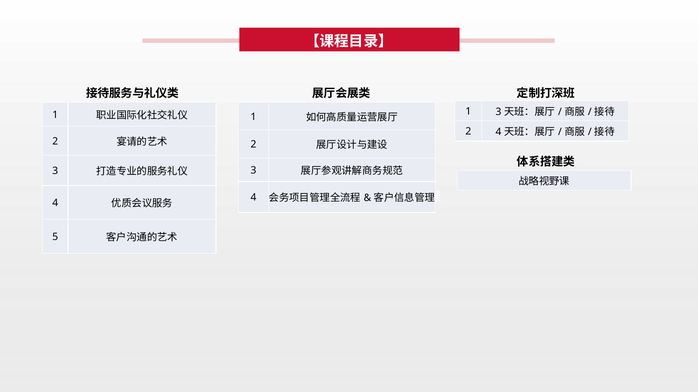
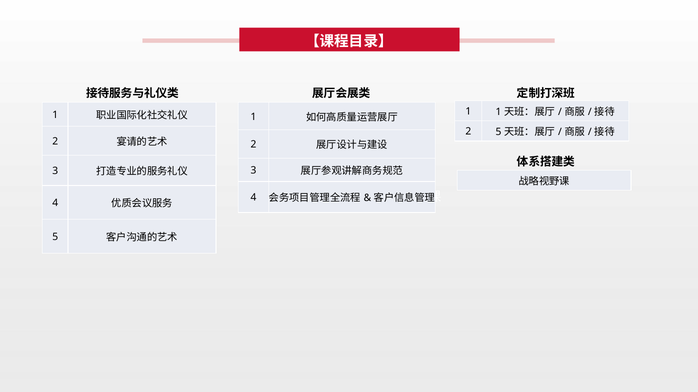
1 3: 3 -> 1
2 4: 4 -> 5
